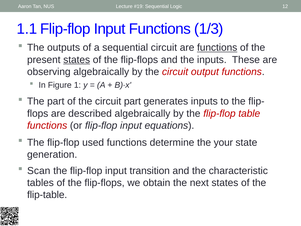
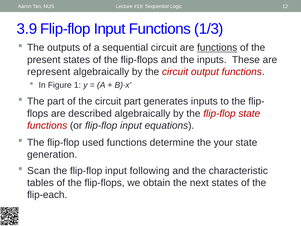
1.1: 1.1 -> 3.9
states at (77, 60) underline: present -> none
observing: observing -> represent
flip-flop table: table -> state
transition: transition -> following
flip-table: flip-table -> flip-each
